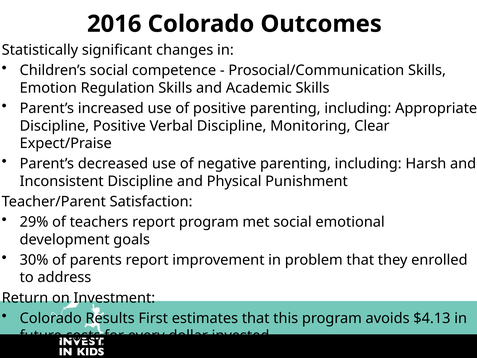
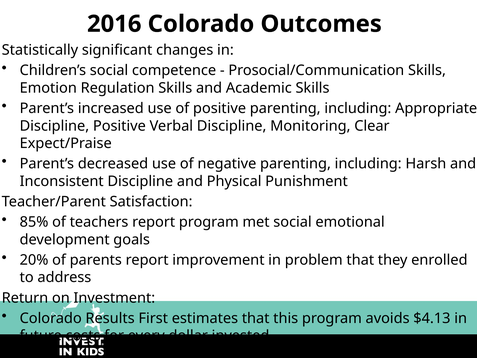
29%: 29% -> 85%
30%: 30% -> 20%
